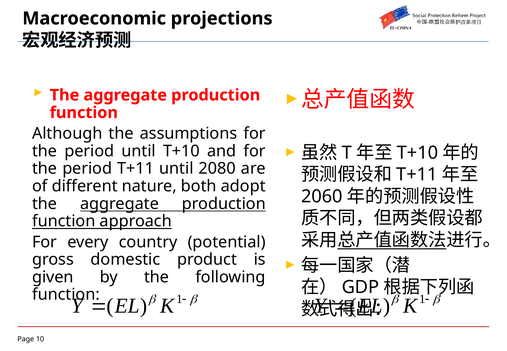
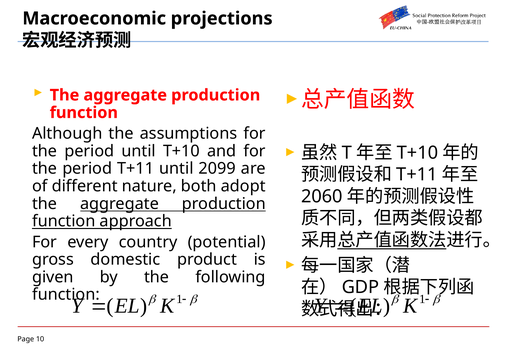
2080: 2080 -> 2099
